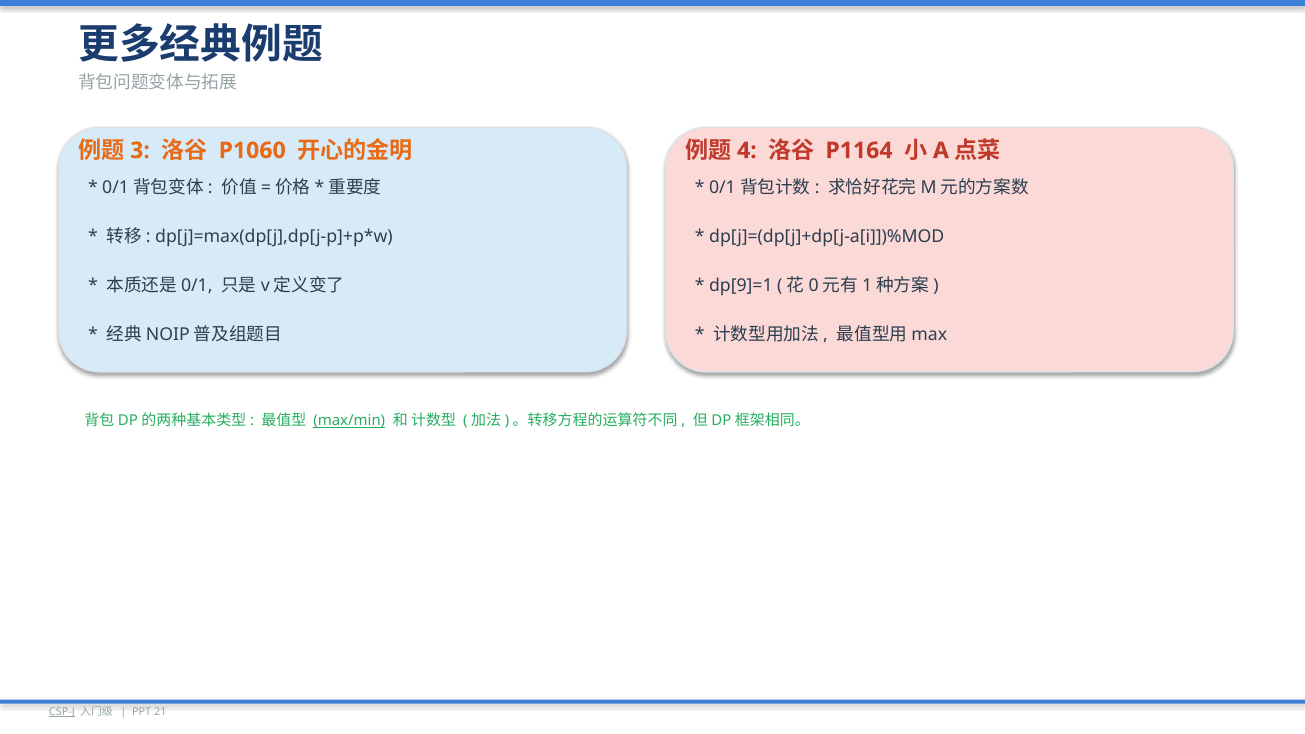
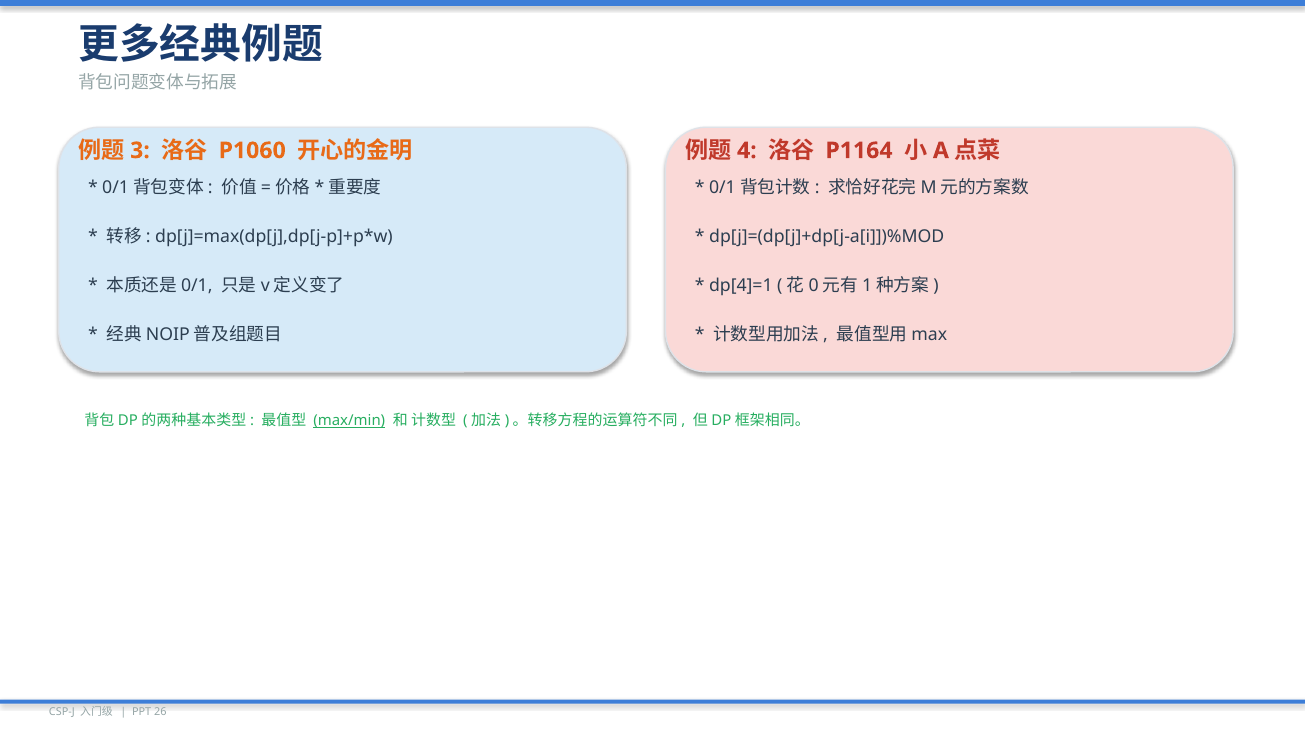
dp[9]=1: dp[9]=1 -> dp[4]=1
CSP-J underline: present -> none
21: 21 -> 26
